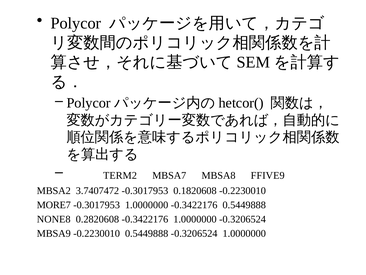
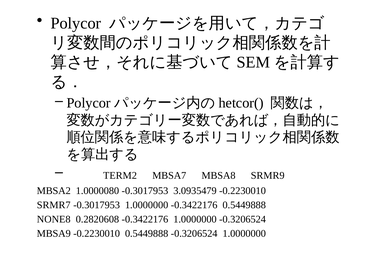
FFIVE9: FFIVE9 -> SRMR9
3.7407472: 3.7407472 -> 1.0000080
0.1820608: 0.1820608 -> 3.0935479
MORE7: MORE7 -> SRMR7
